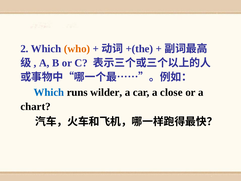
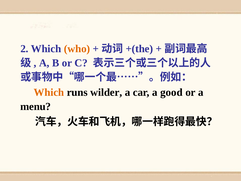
Which at (49, 92) colour: blue -> orange
close: close -> good
chart: chart -> menu
